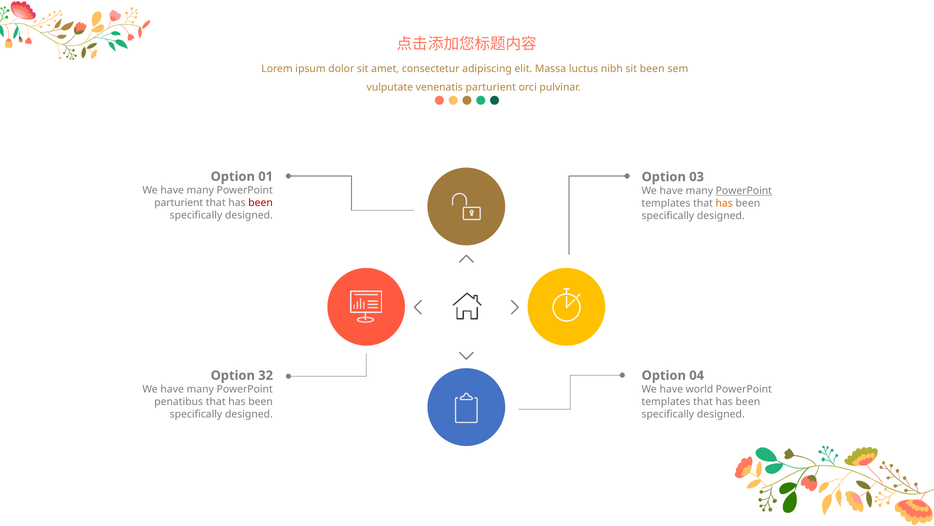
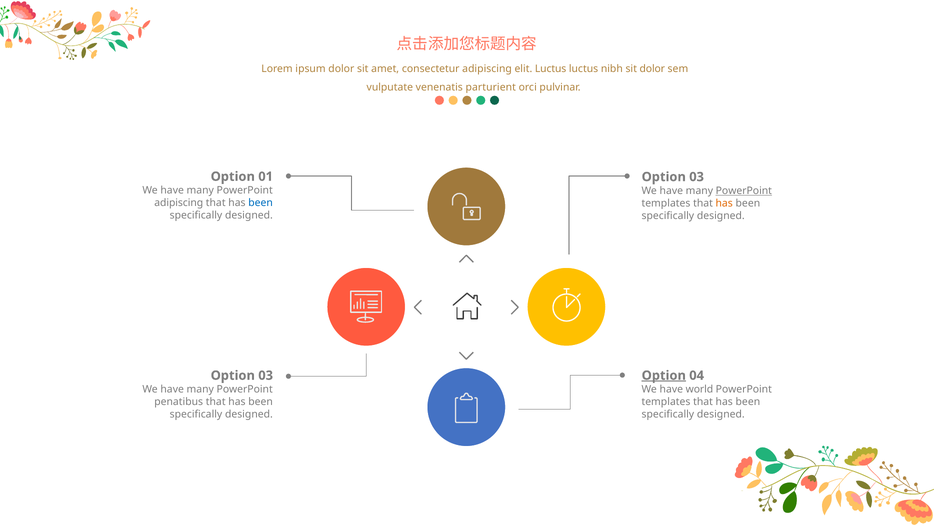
elit Massa: Massa -> Luctus
sit been: been -> dolor
parturient at (179, 203): parturient -> adipiscing
been at (261, 203) colour: red -> blue
32 at (266, 375): 32 -> 03
Option at (664, 375) underline: none -> present
